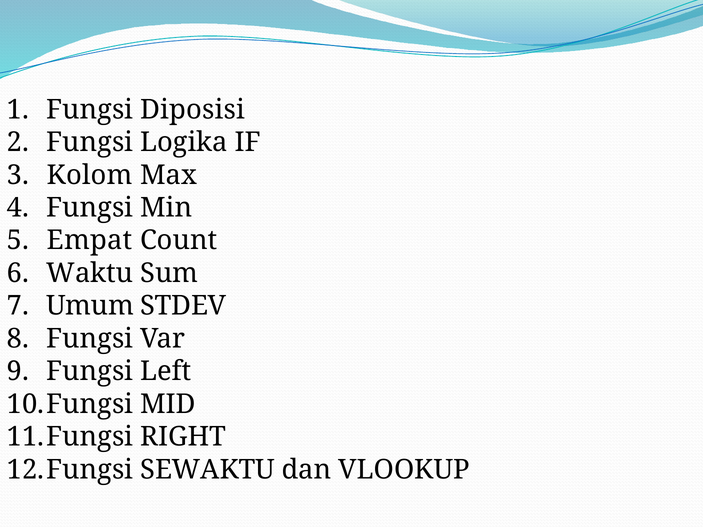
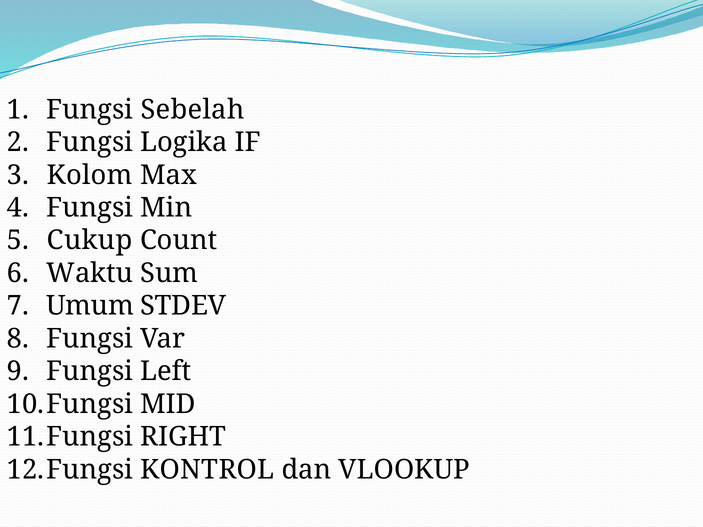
Diposisi: Diposisi -> Sebelah
Empat: Empat -> Cukup
SEWAKTU: SEWAKTU -> KONTROL
